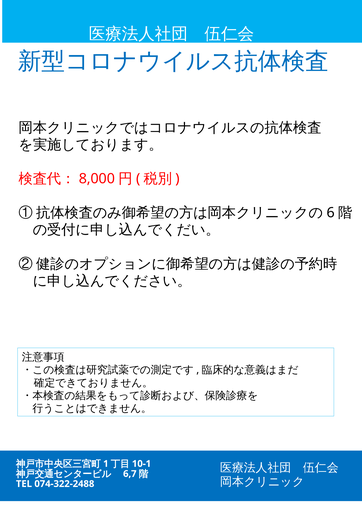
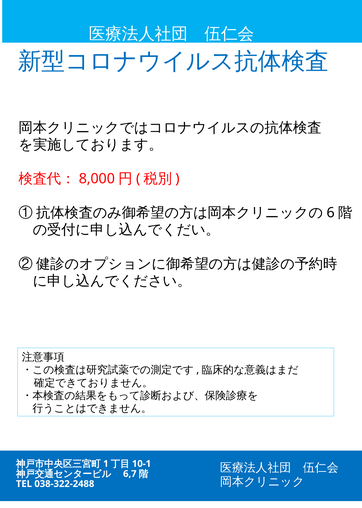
074-322-2488: 074-322-2488 -> 038-322-2488
